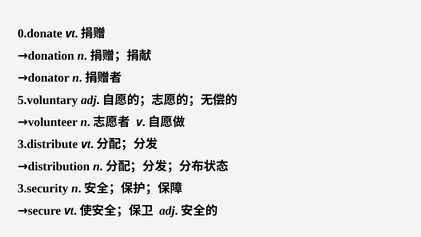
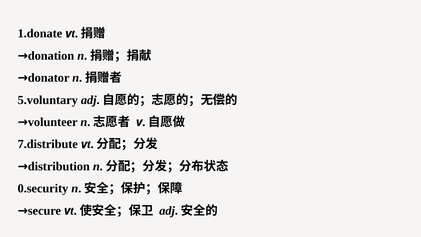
0.donate: 0.donate -> 1.donate
3.distribute: 3.distribute -> 7.distribute
3.security: 3.security -> 0.security
